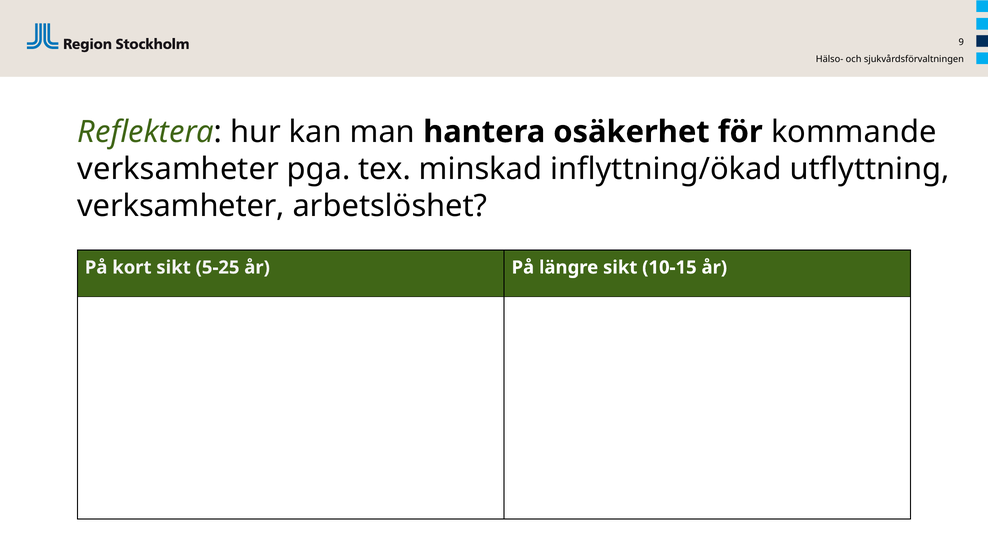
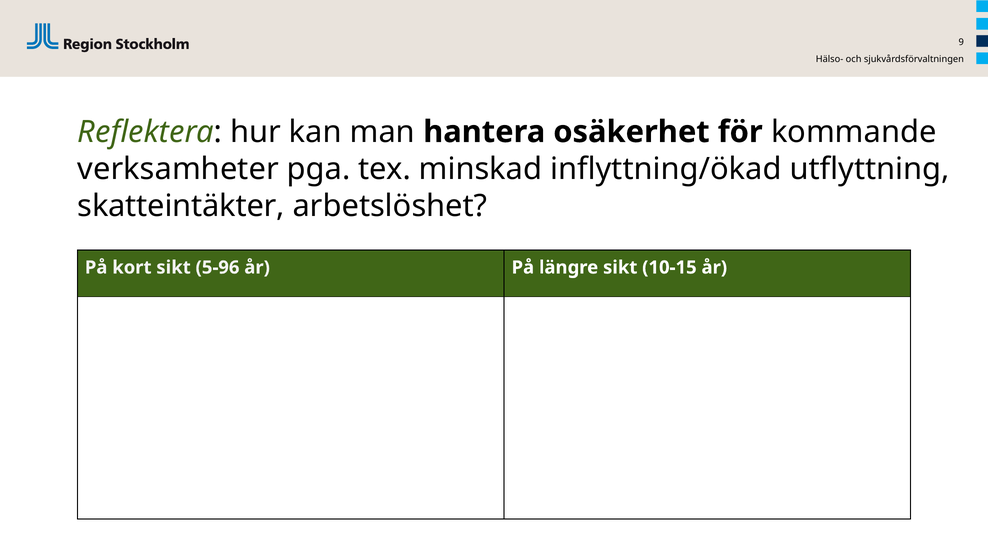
verksamheter at (181, 206): verksamheter -> skatteintäkter
5-25: 5-25 -> 5-96
